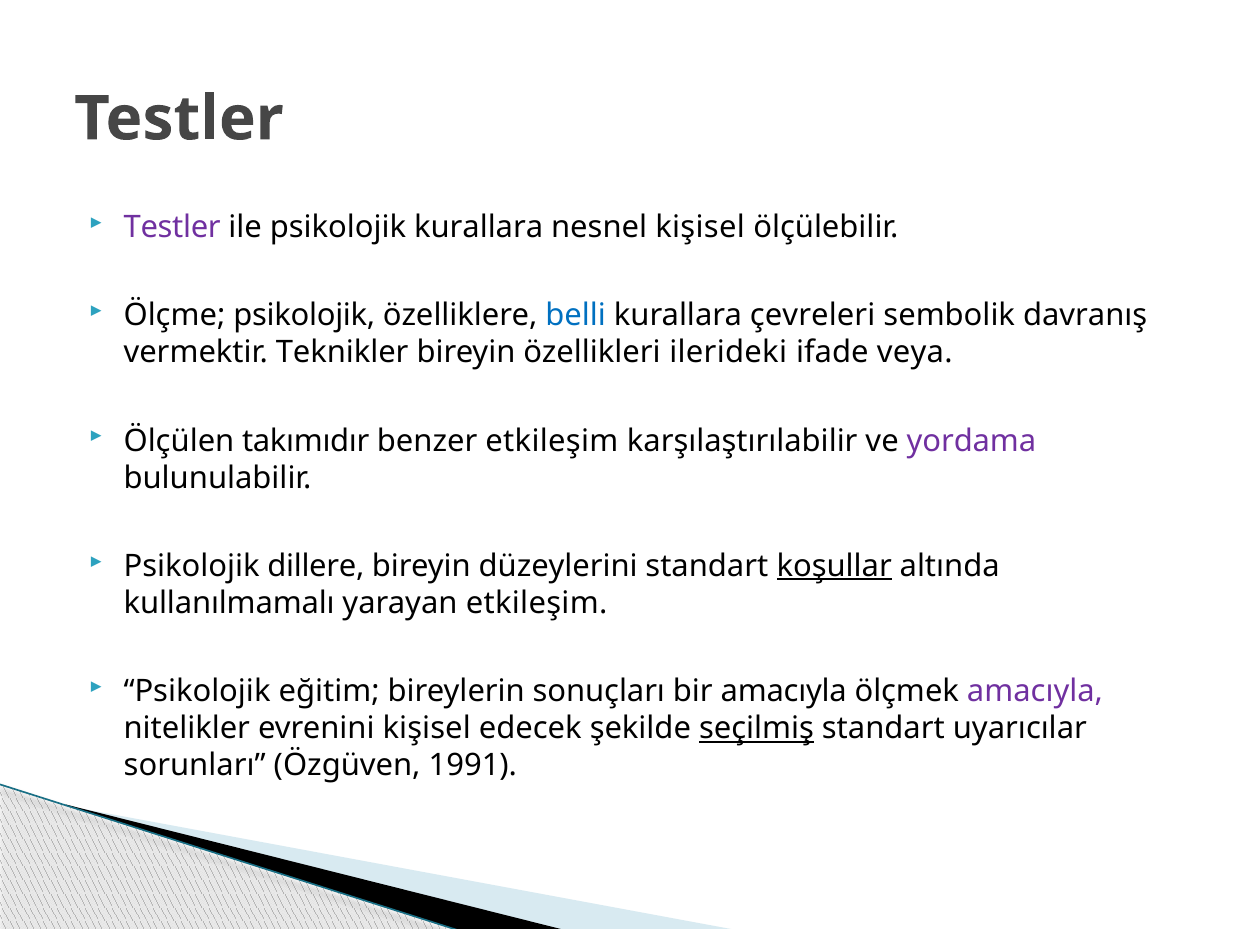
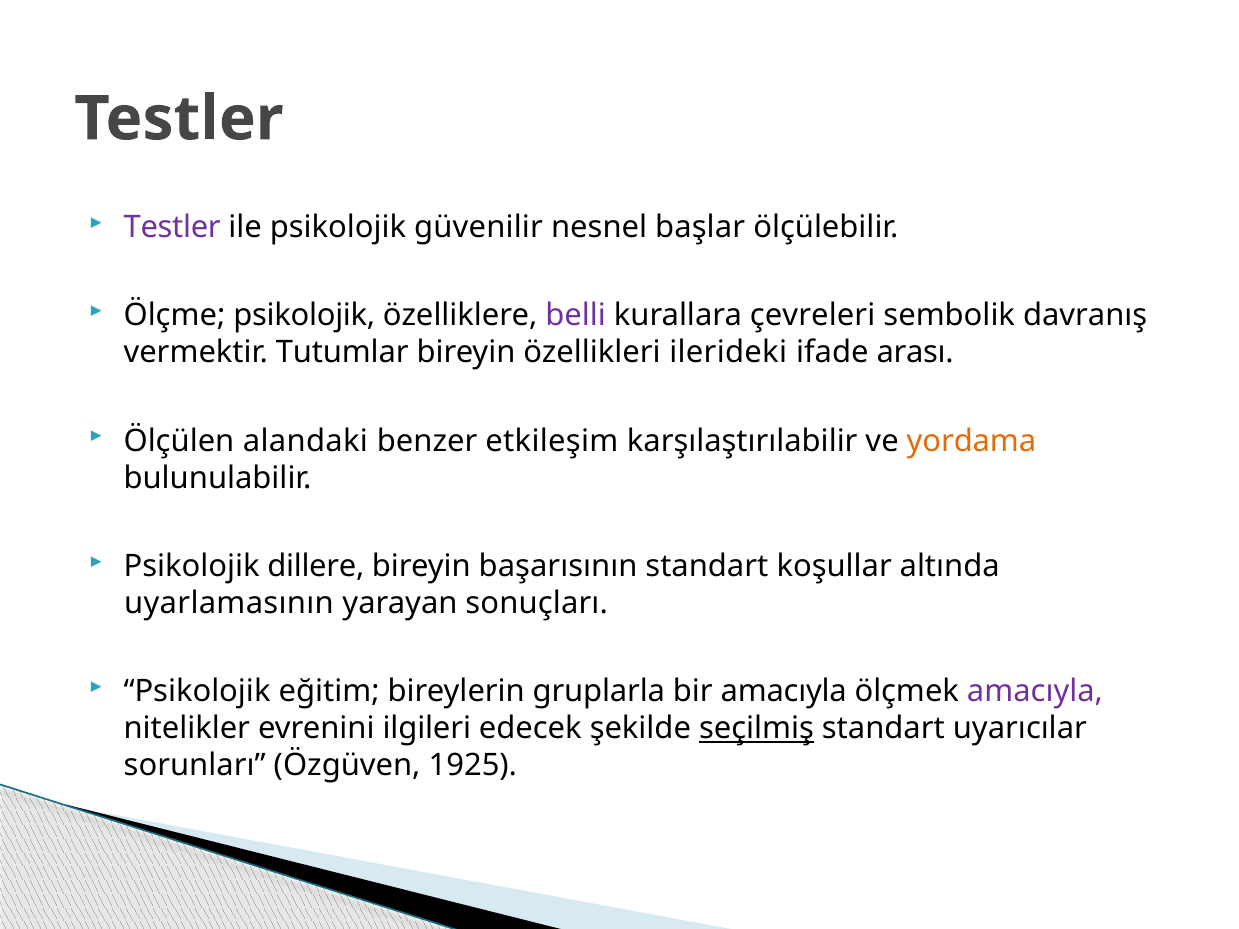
psikolojik kurallara: kurallara -> güvenilir
nesnel kişisel: kişisel -> başlar
belli colour: blue -> purple
Teknikler: Teknikler -> Tutumlar
veya: veya -> arası
takımıdır: takımıdır -> alandaki
yordama colour: purple -> orange
düzeylerini: düzeylerini -> başarısının
koşullar underline: present -> none
kullanılmamalı: kullanılmamalı -> uyarlamasının
yarayan etkileşim: etkileşim -> sonuçları
sonuçları: sonuçları -> gruplarla
evrenini kişisel: kişisel -> ilgileri
1991: 1991 -> 1925
